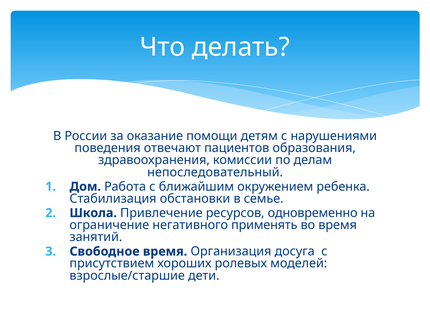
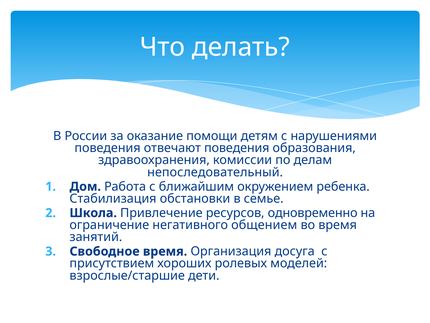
отвечают пациентов: пациентов -> поведения
применять: применять -> общением
